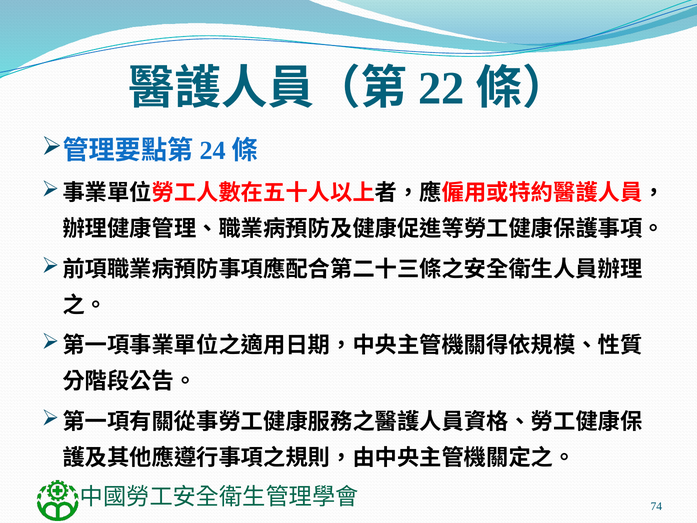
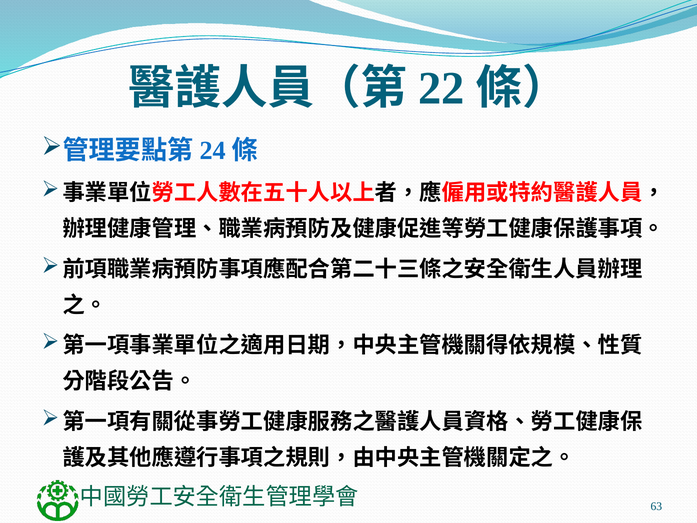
74: 74 -> 63
